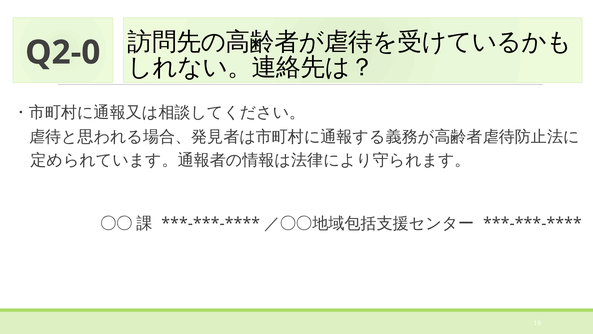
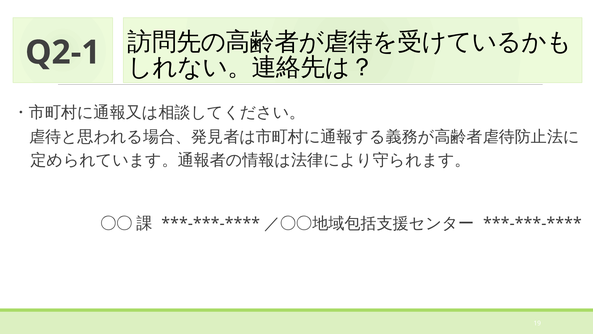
Q2-0: Q2-0 -> Q2-1
